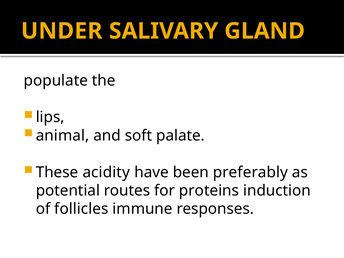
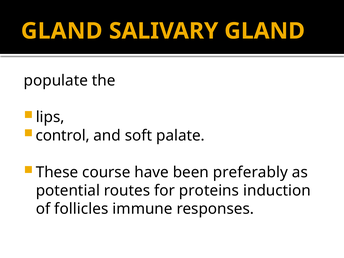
UNDER at (62, 31): UNDER -> GLAND
animal: animal -> control
acidity: acidity -> course
